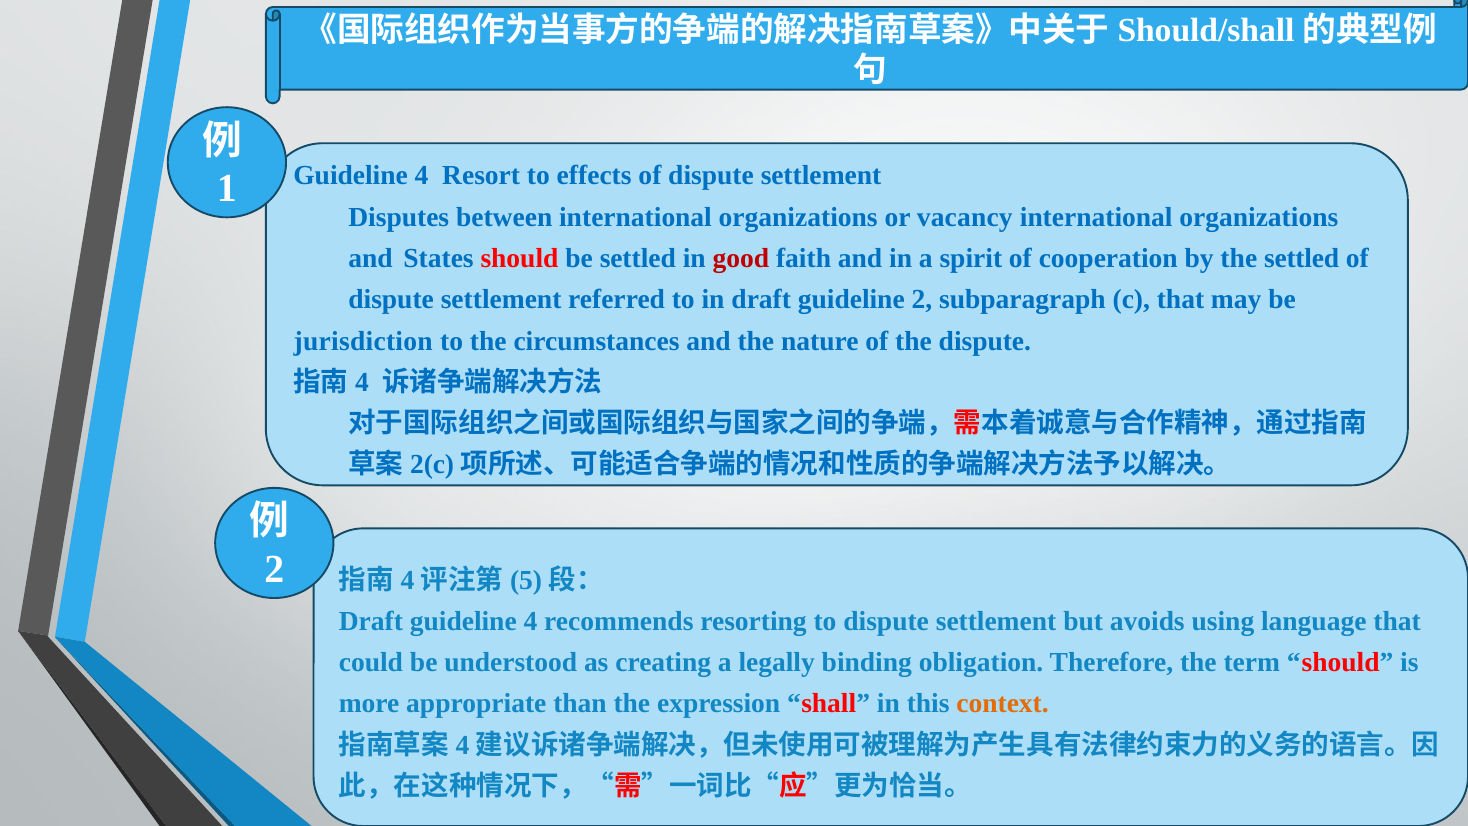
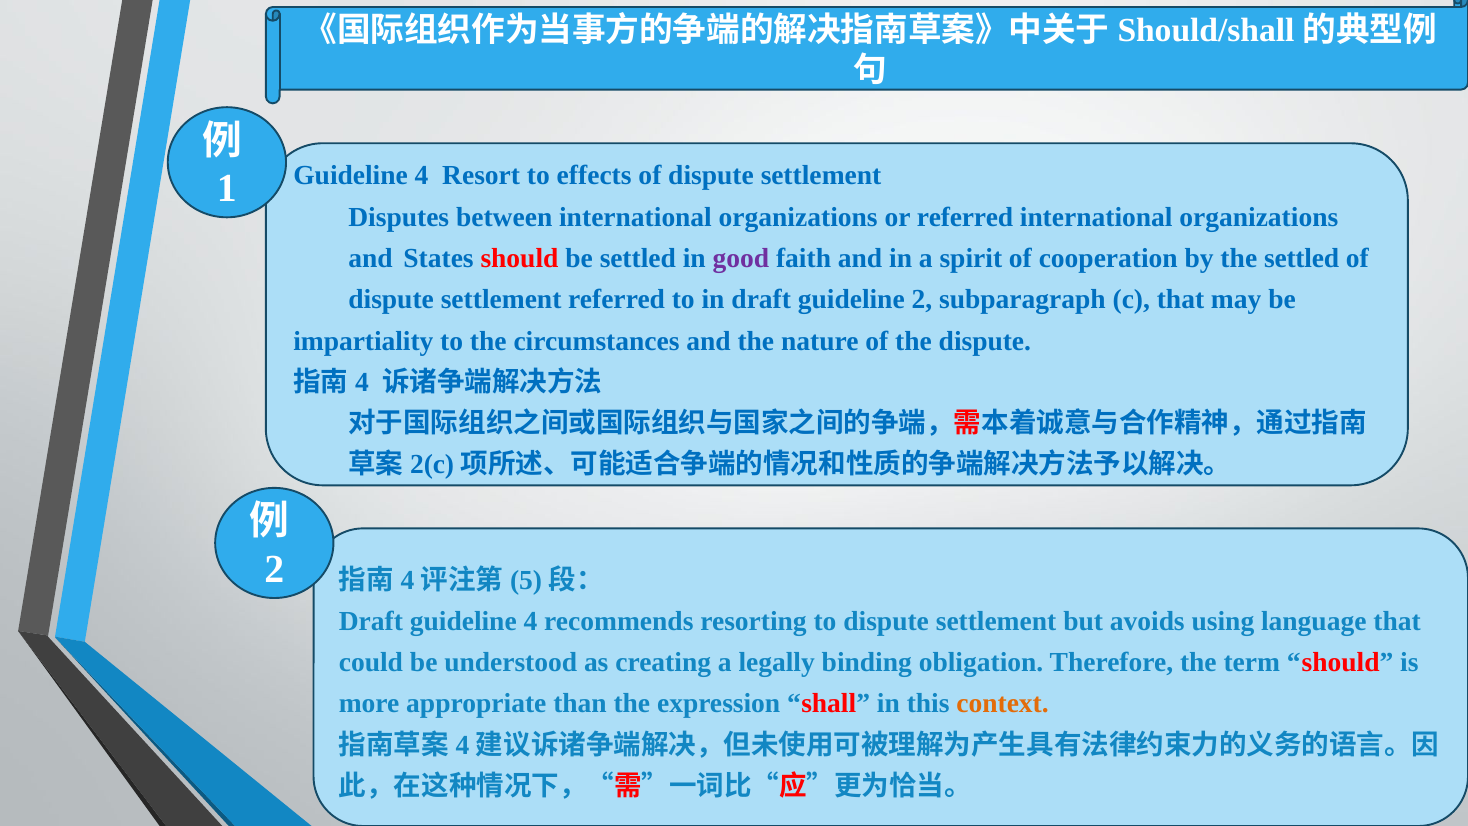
or vacancy: vacancy -> referred
good colour: red -> purple
jurisdiction: jurisdiction -> impartiality
